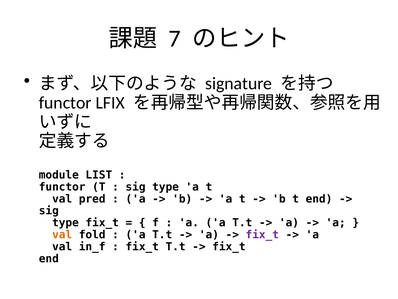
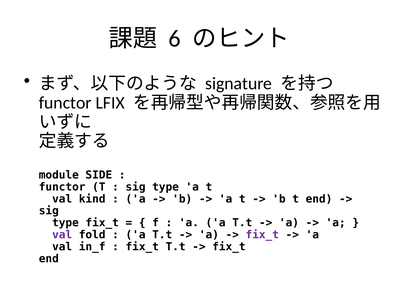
7: 7 -> 6
LIST: LIST -> SIDE
pred: pred -> kind
val at (62, 234) colour: orange -> purple
